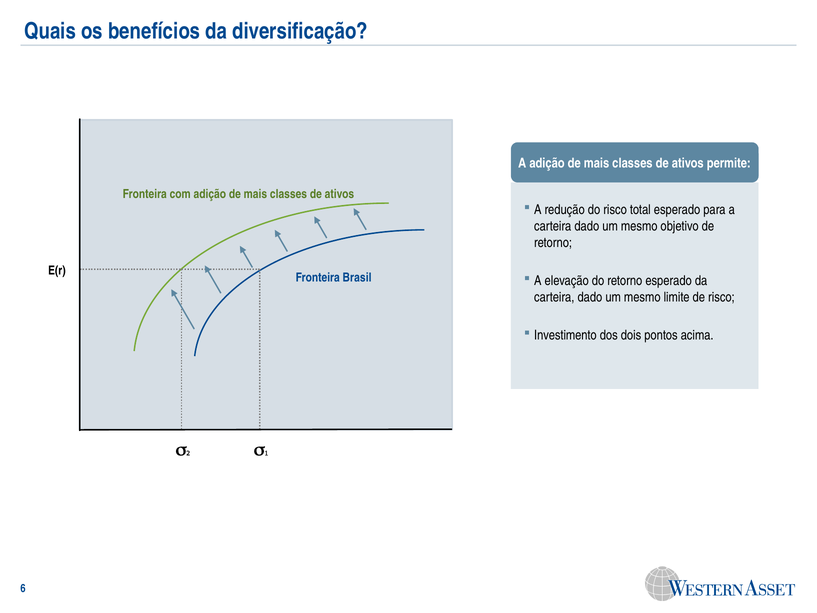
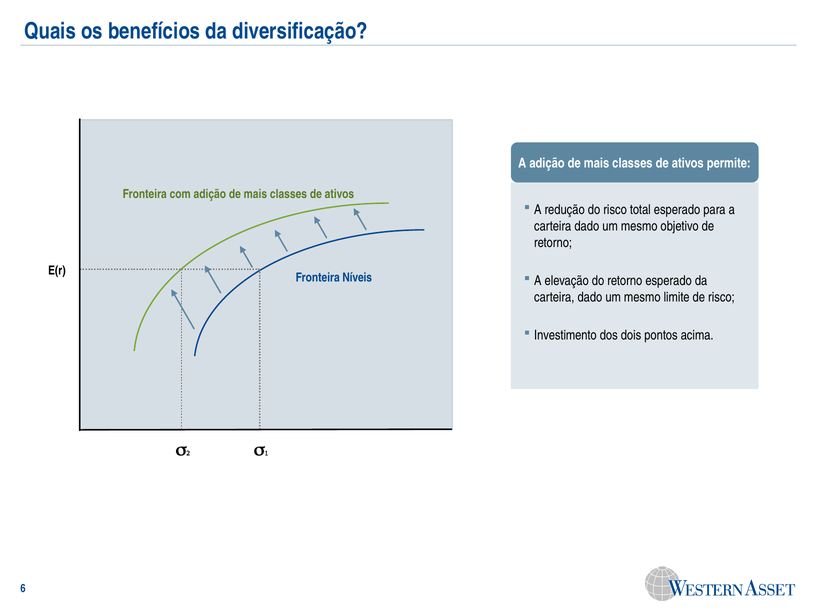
Brasil: Brasil -> Níveis
